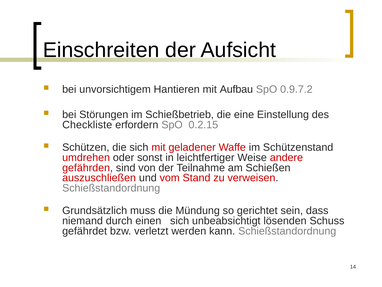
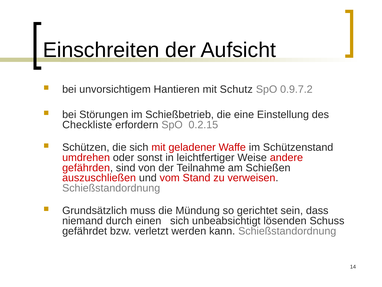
Aufbau: Aufbau -> Schutz
